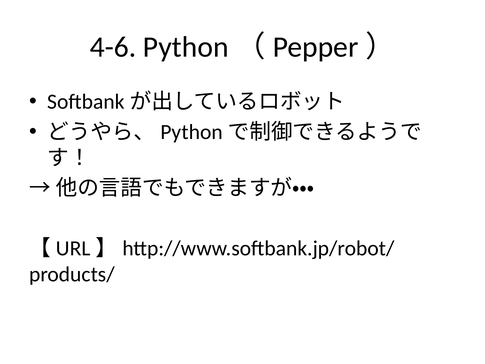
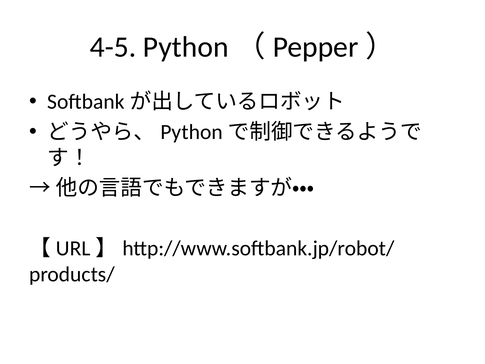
4-6: 4-6 -> 4-5
